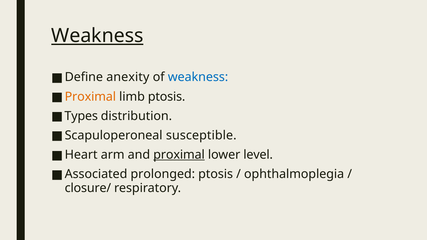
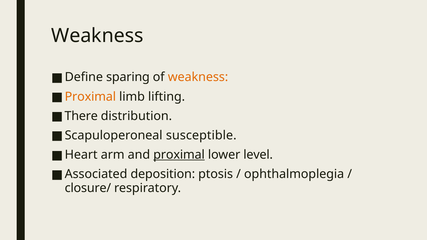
Weakness at (97, 36) underline: present -> none
anexity: anexity -> sparing
weakness at (198, 77) colour: blue -> orange
limb ptosis: ptosis -> lifting
Types: Types -> There
prolonged: prolonged -> deposition
